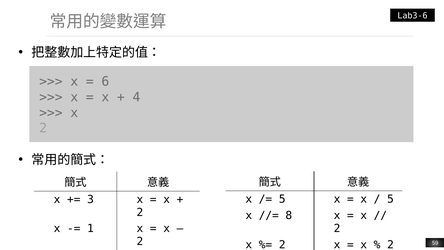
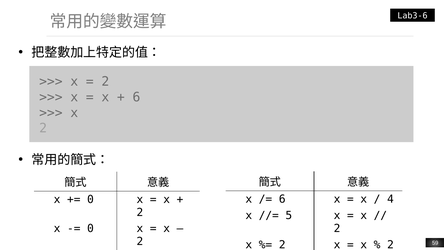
6 at (105, 82): 6 -> 2
4 at (136, 97): 4 -> 6
5 at (282, 199): 5 -> 6
5 at (390, 199): 5 -> 4
3 at (90, 199): 3 -> 0
8: 8 -> 5
1 at (90, 228): 1 -> 0
